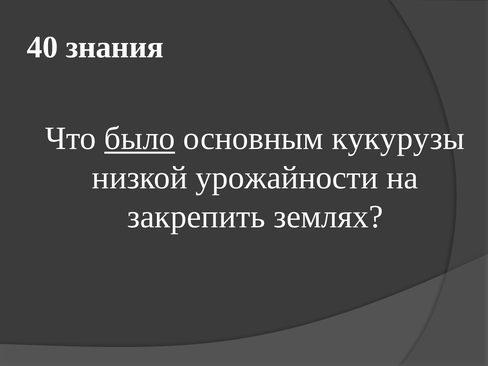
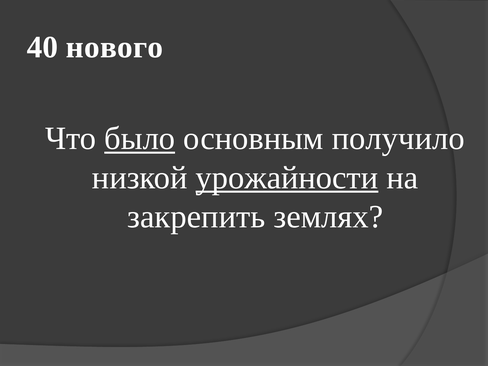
знания: знания -> нового
кукурузы: кукурузы -> получило
урожайности underline: none -> present
